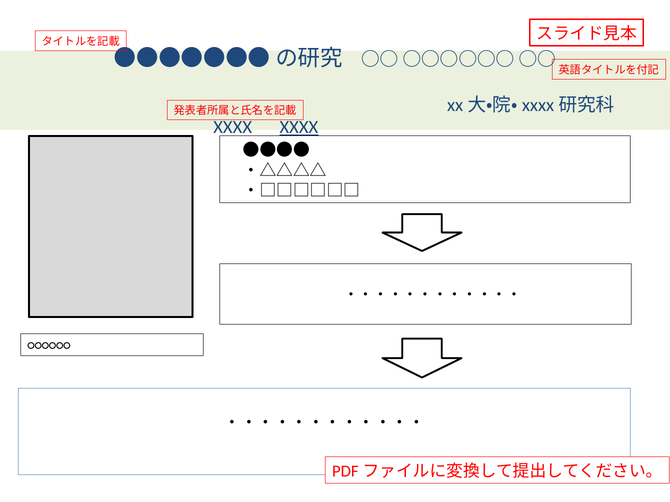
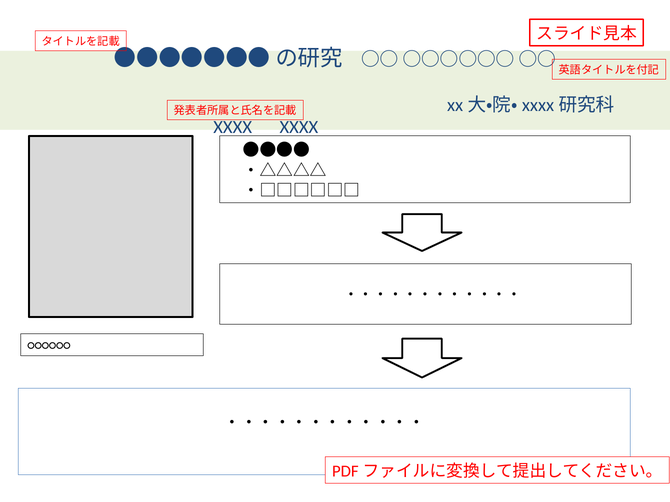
XXXX at (299, 127) underline: present -> none
